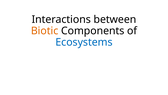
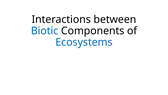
Biotic colour: orange -> blue
